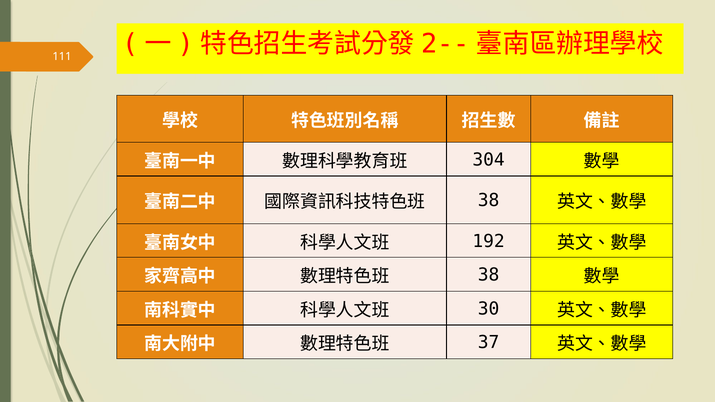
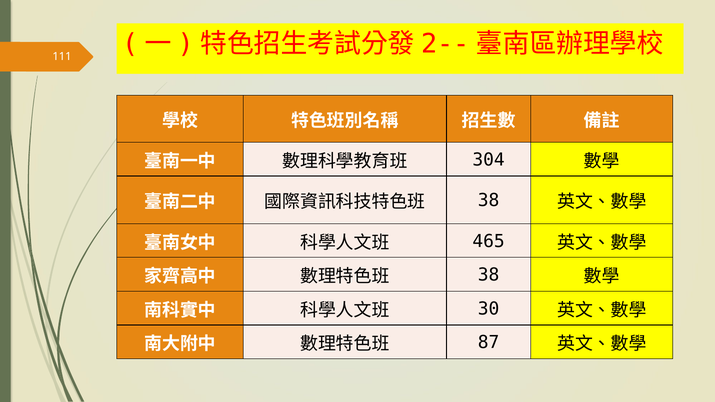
192: 192 -> 465
37: 37 -> 87
